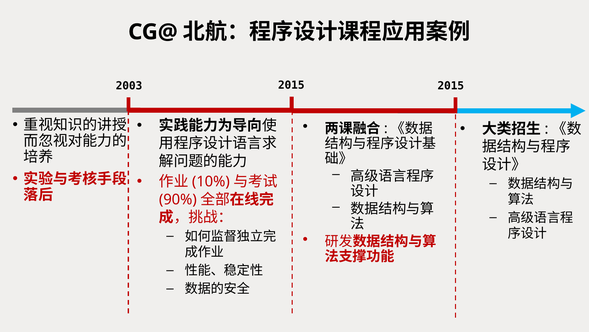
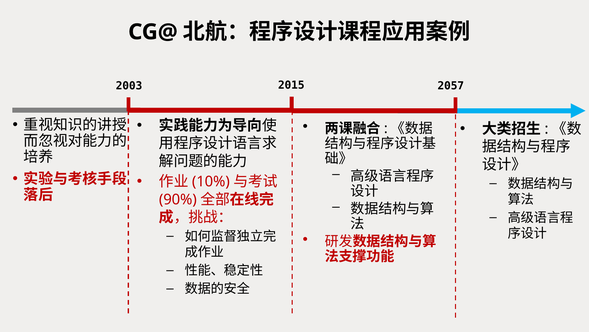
2003 2015: 2015 -> 2057
